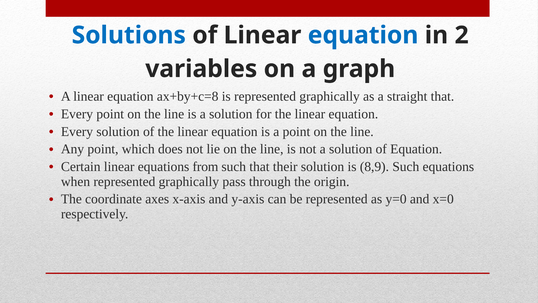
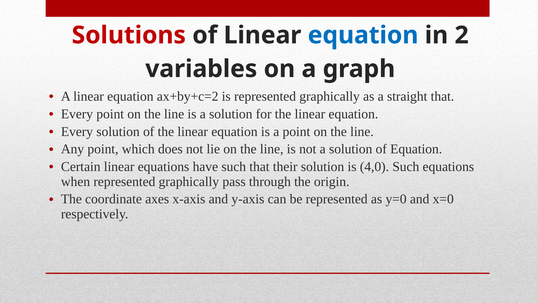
Solutions colour: blue -> red
ax+by+c=8: ax+by+c=8 -> ax+by+c=2
from: from -> have
8,9: 8,9 -> 4,0
